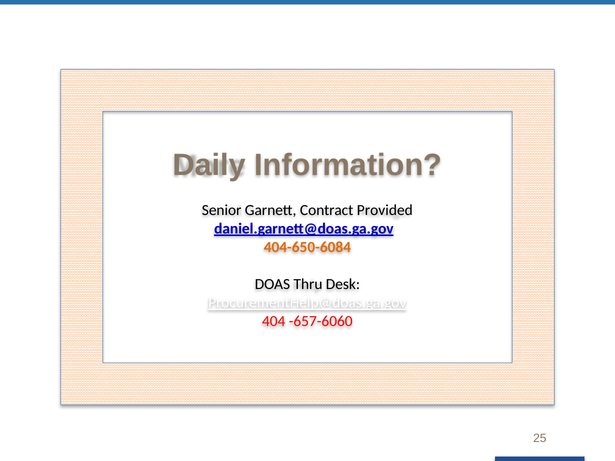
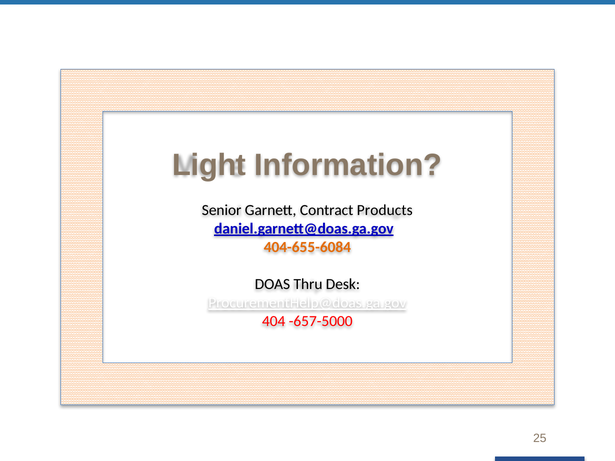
Daily: Daily -> Light
Provided: Provided -> Products
404-650-6084: 404-650-6084 -> 404-655-6084
-657-6060: -657-6060 -> -657-5000
